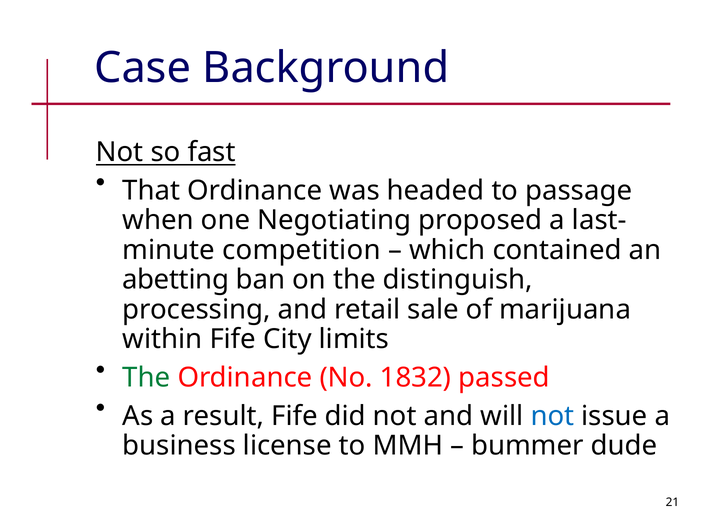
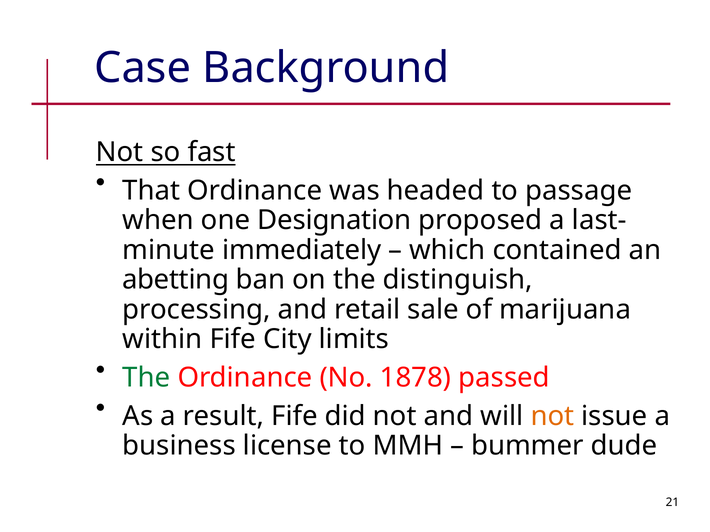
Negotiating: Negotiating -> Designation
competition: competition -> immediately
1832: 1832 -> 1878
not at (552, 416) colour: blue -> orange
